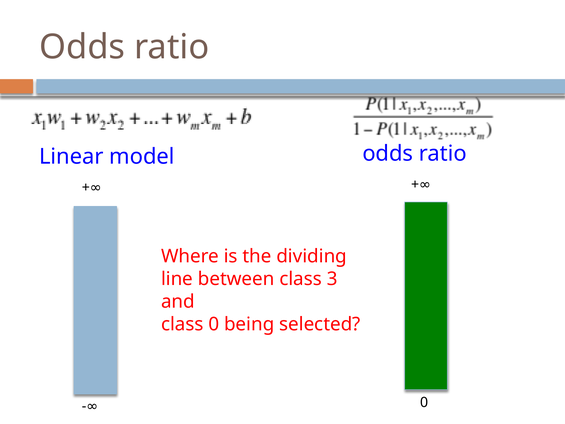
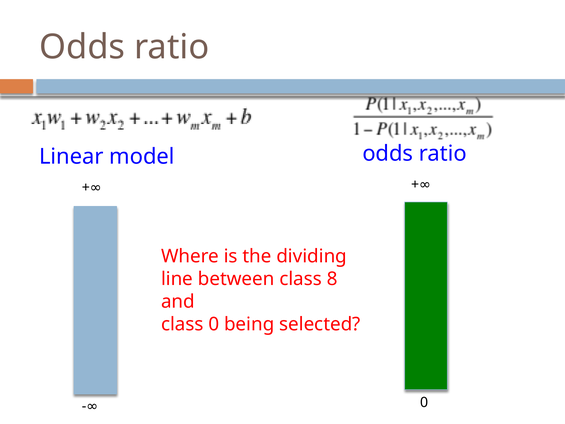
3: 3 -> 8
